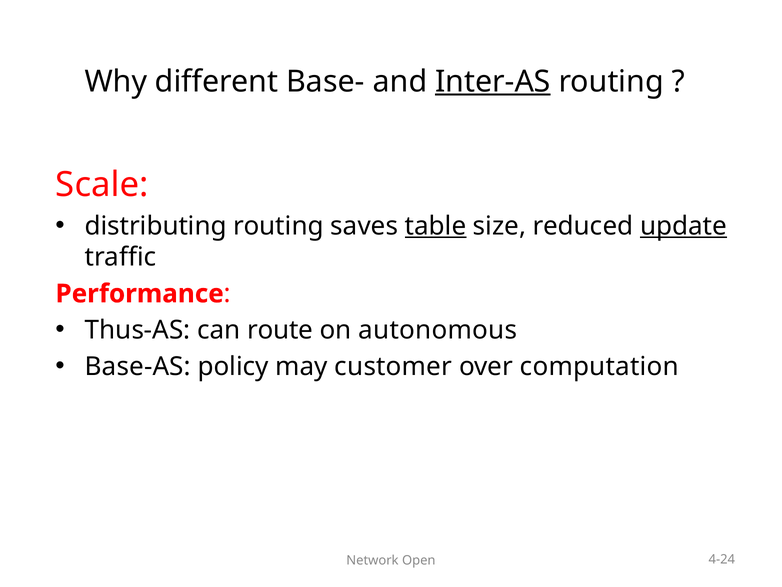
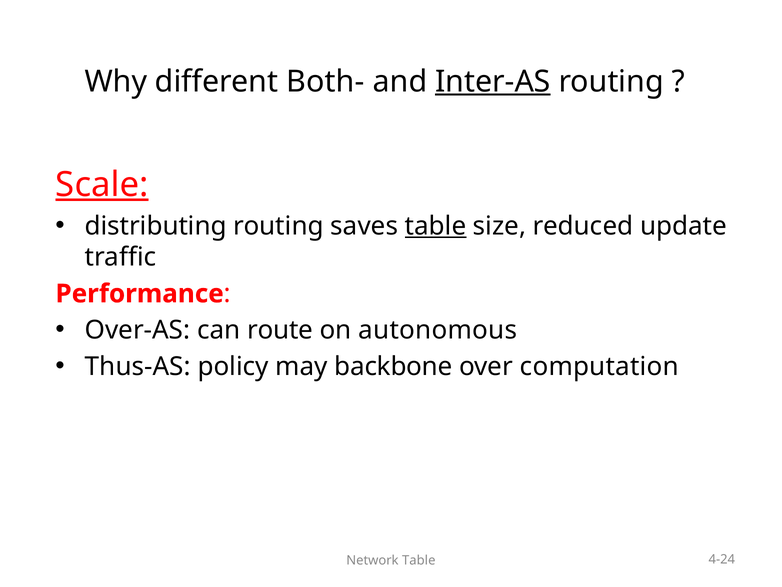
Base-: Base- -> Both-
Scale underline: none -> present
update underline: present -> none
Thus-AS: Thus-AS -> Over-AS
Base-AS: Base-AS -> Thus-AS
customer: customer -> backbone
Network Open: Open -> Table
